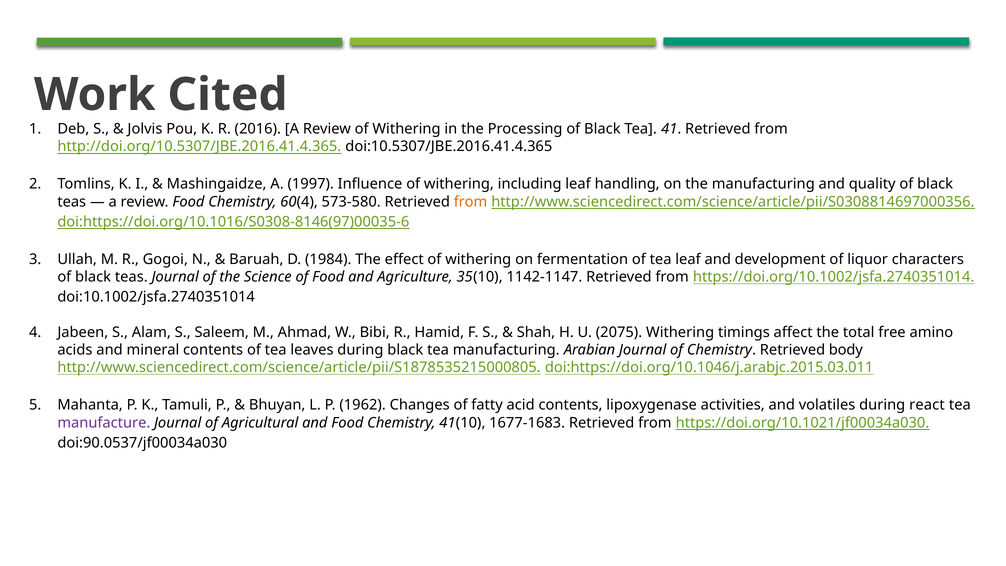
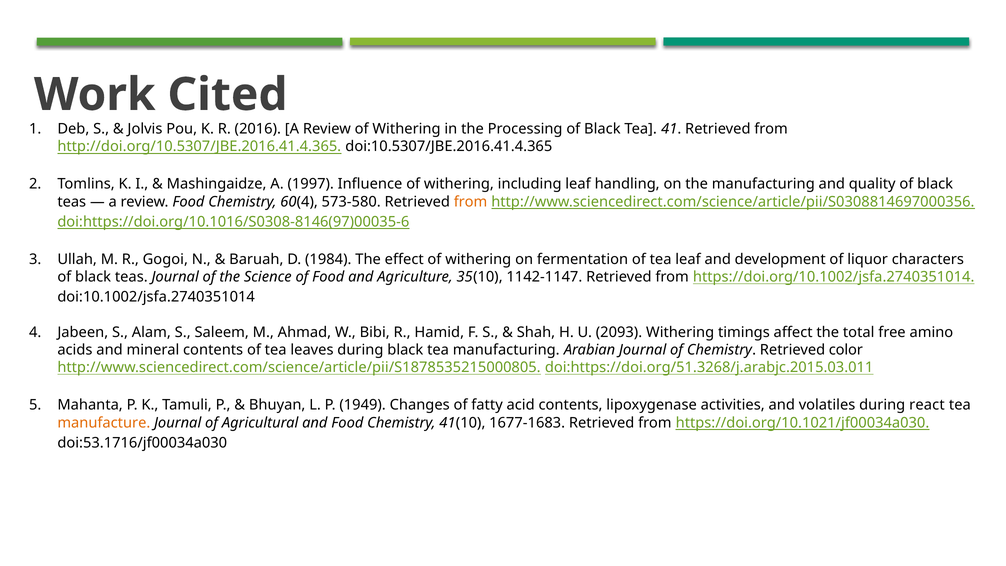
2075: 2075 -> 2093
body: body -> color
doi:https://doi.org/10.1046/j.arabjc.2015.03.011: doi:https://doi.org/10.1046/j.arabjc.2015.03.011 -> doi:https://doi.org/51.3268/j.arabjc.2015.03.011
1962: 1962 -> 1949
manufacture colour: purple -> orange
doi:90.0537/jf00034a030: doi:90.0537/jf00034a030 -> doi:53.1716/jf00034a030
